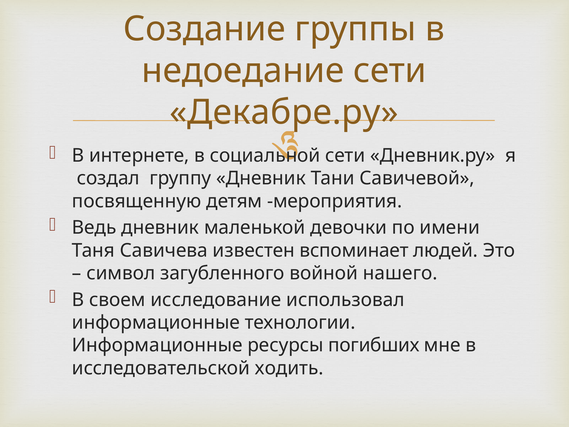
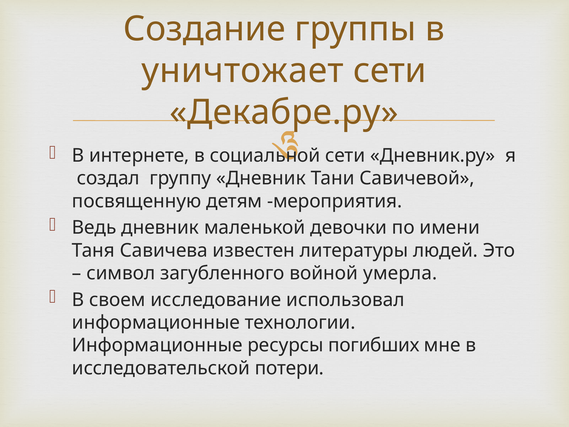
недоедание: недоедание -> уничтожает
вспоминает: вспоминает -> литературы
нашего: нашего -> умерла
ходить: ходить -> потери
